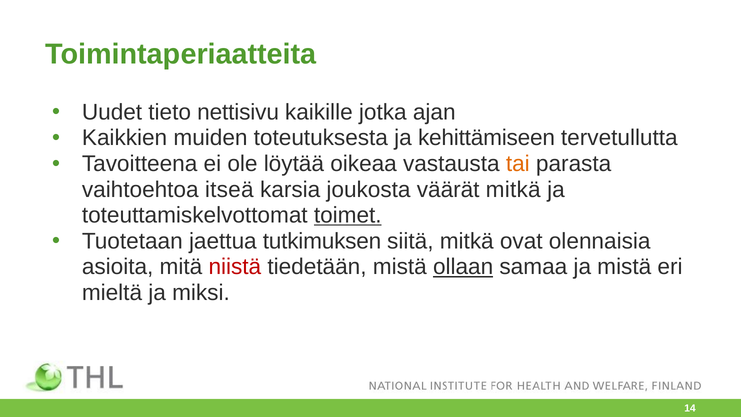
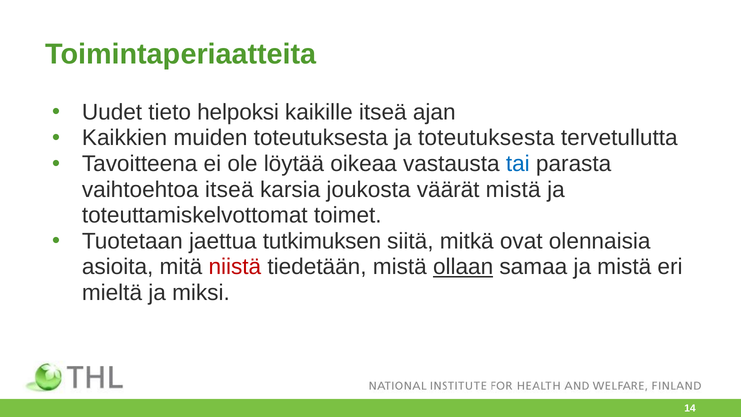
nettisivu: nettisivu -> helpoksi
kaikille jotka: jotka -> itseä
ja kehittämiseen: kehittämiseen -> toteutuksesta
tai colour: orange -> blue
väärät mitkä: mitkä -> mistä
toimet underline: present -> none
